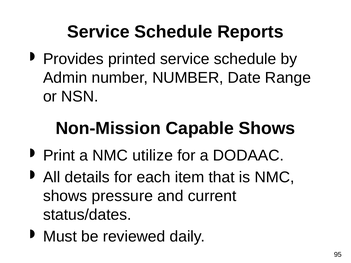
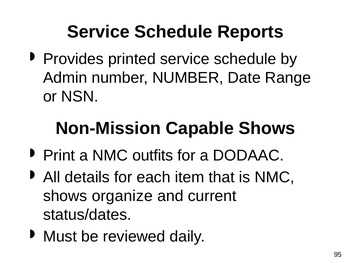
utilize: utilize -> outfits
pressure: pressure -> organize
